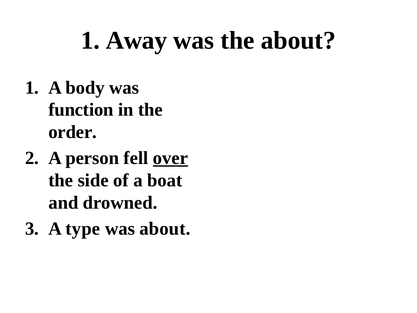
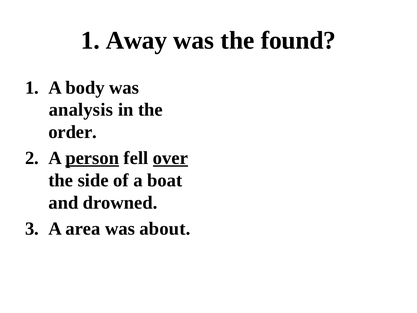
the about: about -> found
function: function -> analysis
person underline: none -> present
type: type -> area
